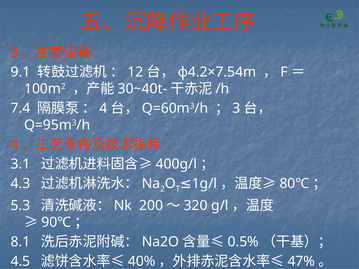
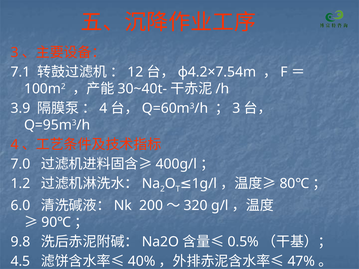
9.1: 9.1 -> 7.1
7.4: 7.4 -> 3.9
3.1: 3.1 -> 7.0
4.3: 4.3 -> 1.2
5.3: 5.3 -> 6.0
8.1: 8.1 -> 9.8
